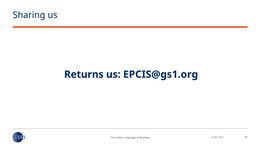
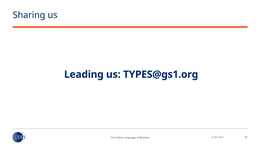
Returns: Returns -> Leading
EPCIS@gs1.org: EPCIS@gs1.org -> TYPES@gs1.org
